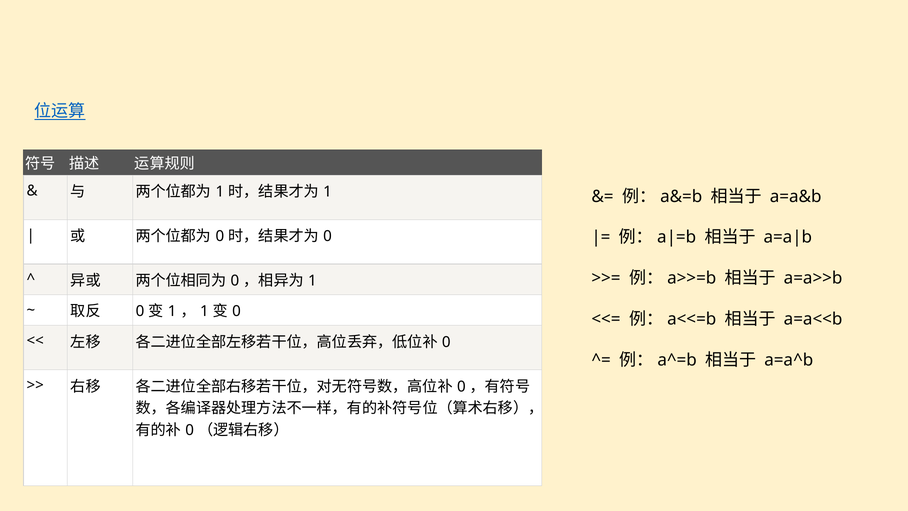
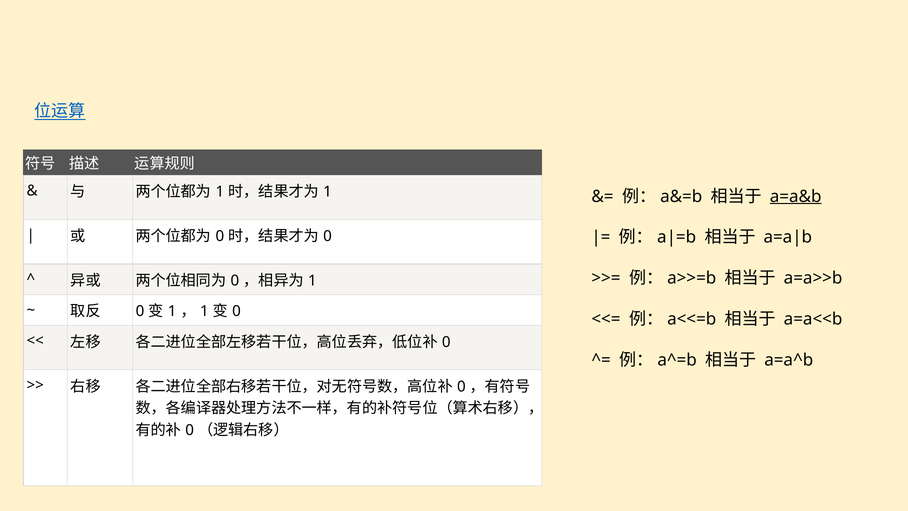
a=a&b underline: none -> present
